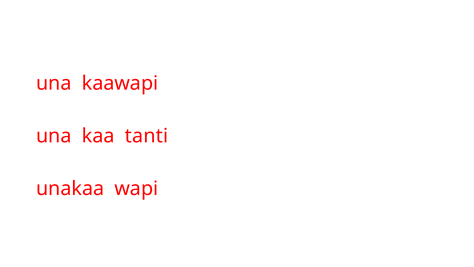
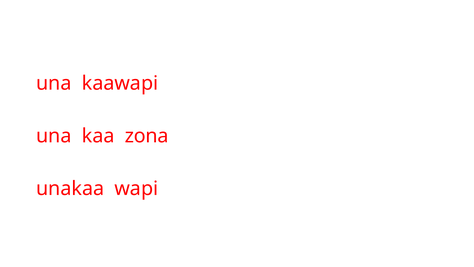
tanti: tanti -> zona
